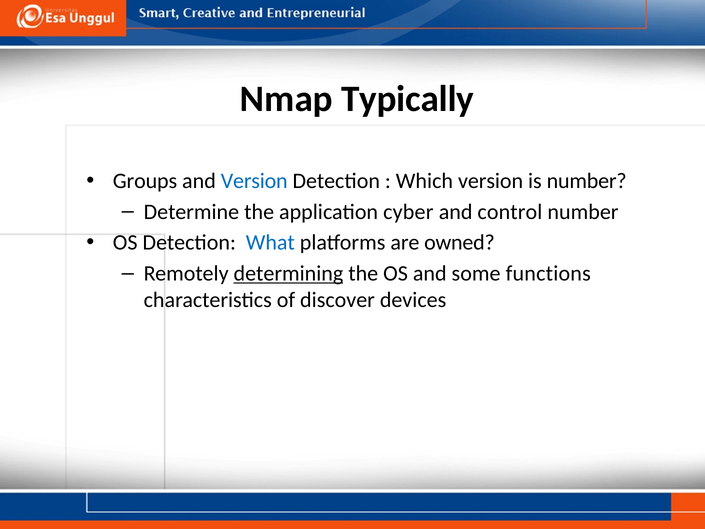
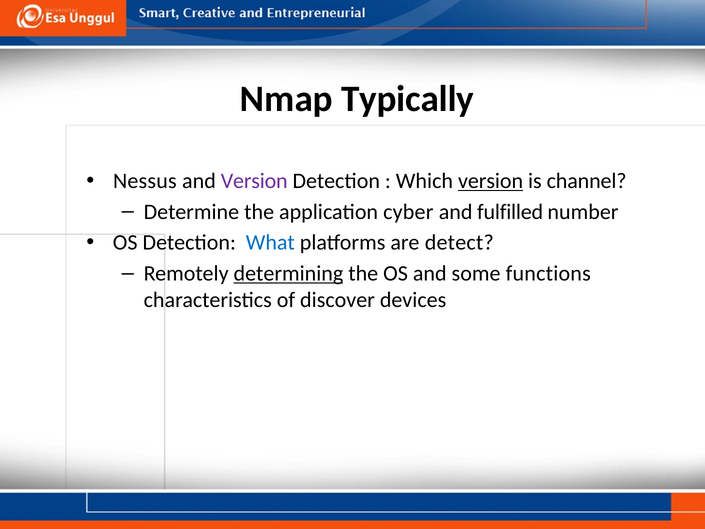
Groups: Groups -> Nessus
Version at (254, 181) colour: blue -> purple
version at (491, 181) underline: none -> present
is number: number -> channel
control: control -> fulfilled
owned: owned -> detect
